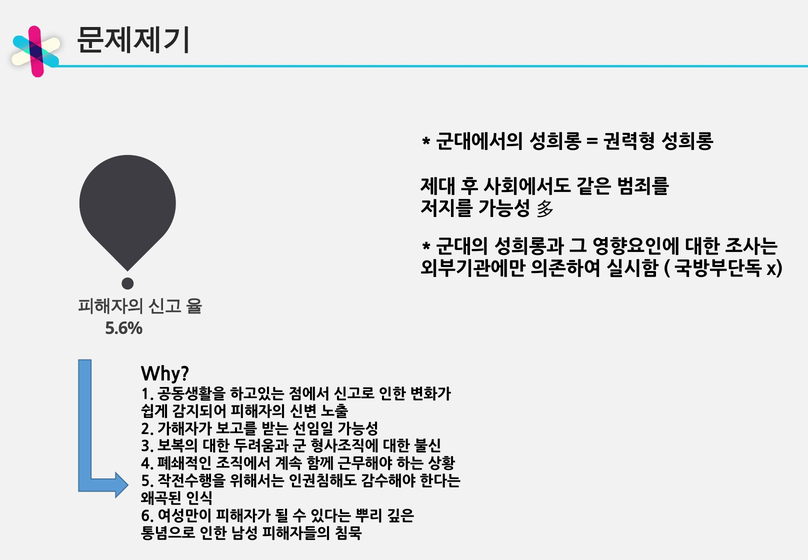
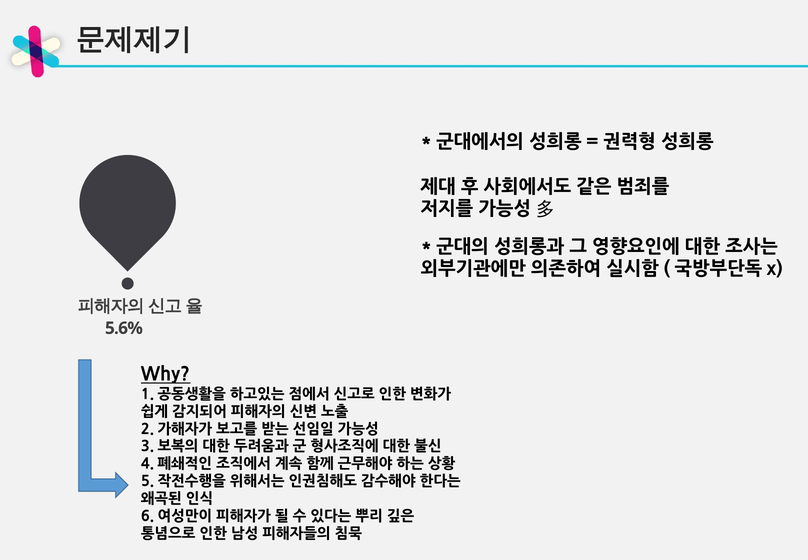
Why underline: none -> present
